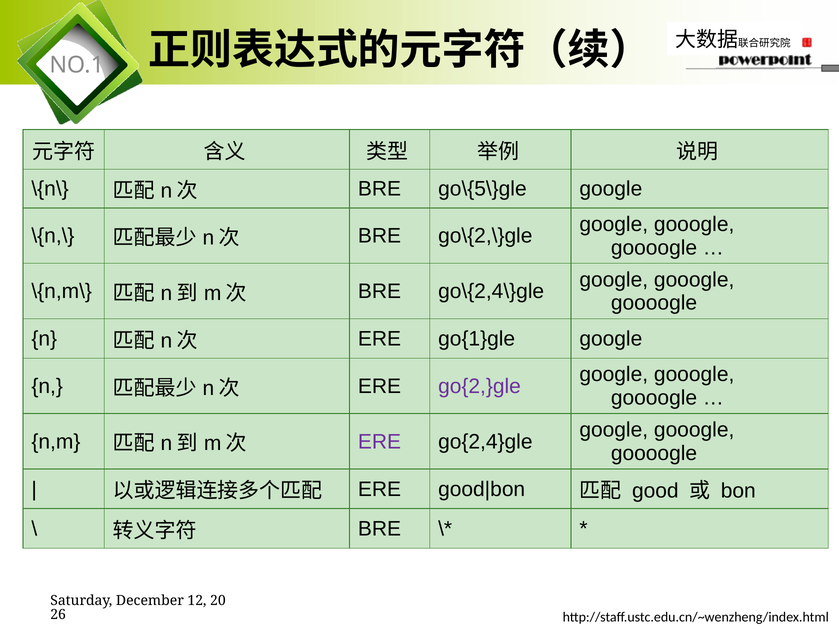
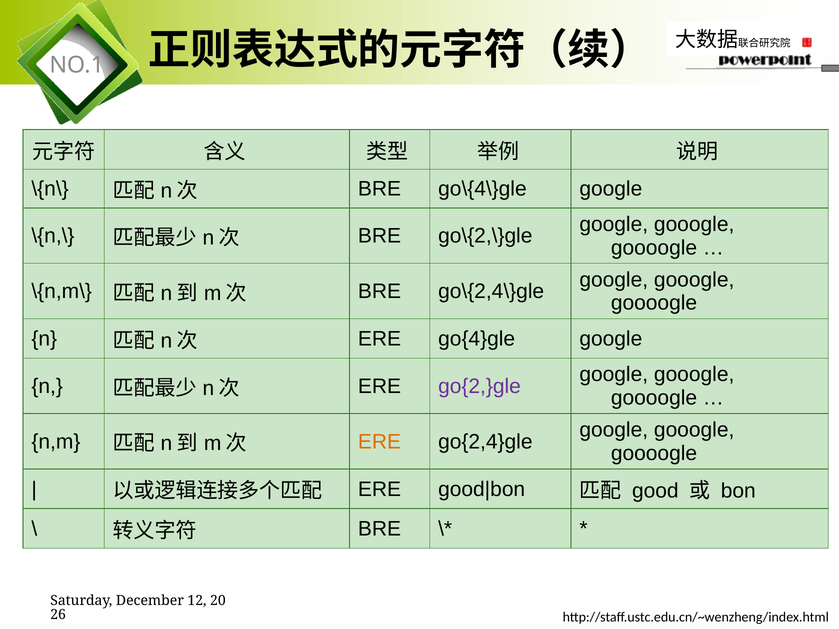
go\{5\}gle: go\{5\}gle -> go\{4\}gle
go{1}gle: go{1}gle -> go{4}gle
ERE at (379, 442) colour: purple -> orange
